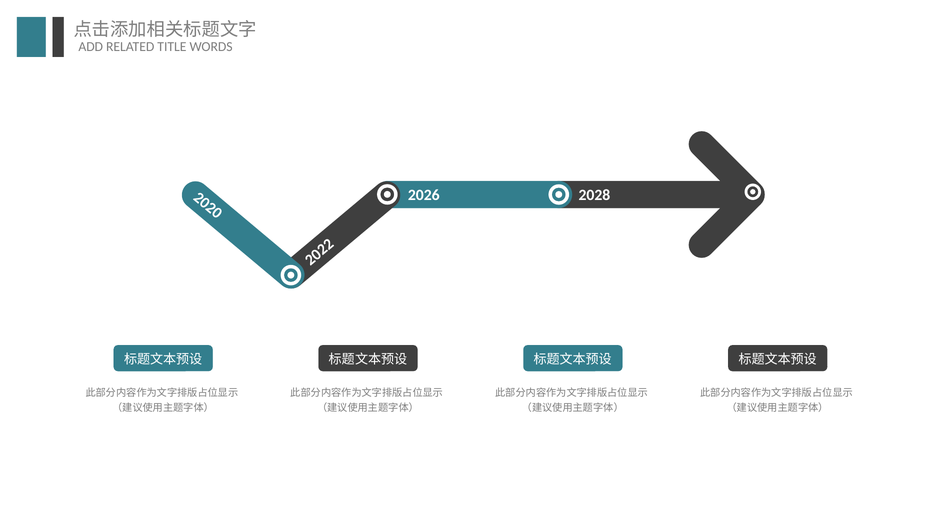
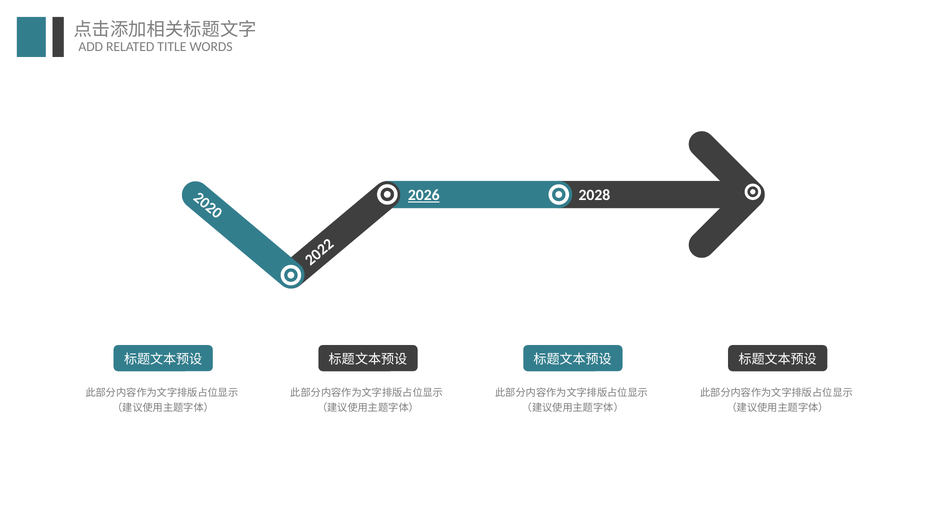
2026 underline: none -> present
